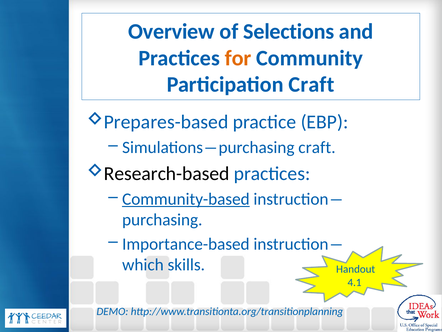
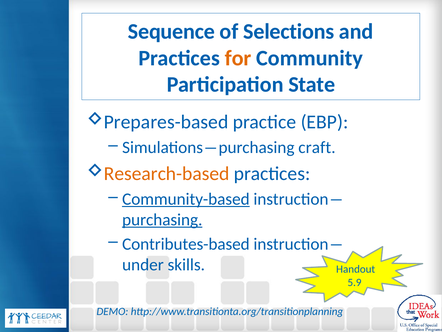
Overview: Overview -> Sequence
Participation Craft: Craft -> State
Research-based colour: black -> orange
purchasing underline: none -> present
Importance-based: Importance-based -> Contributes-based
which: which -> under
4.1: 4.1 -> 5.9
